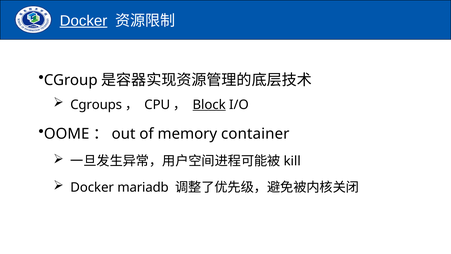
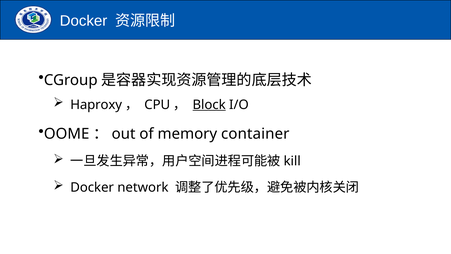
Docker at (84, 21) underline: present -> none
Cgroups: Cgroups -> Haproxy
mariadb: mariadb -> network
